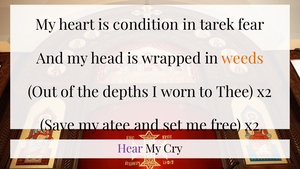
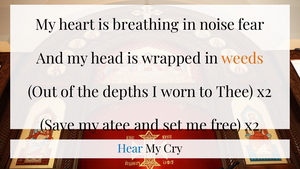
condition: condition -> breathing
tarek: tarek -> noise
Hear colour: purple -> blue
